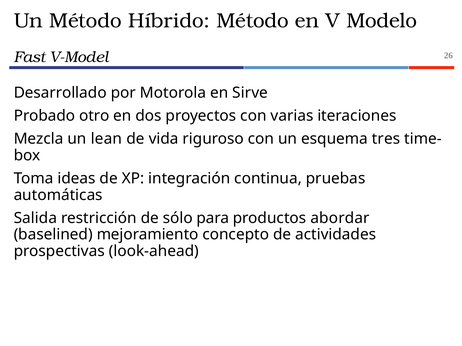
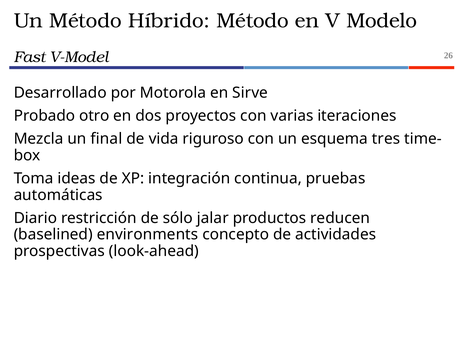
lean: lean -> final
Salida: Salida -> Diario
para: para -> jalar
abordar: abordar -> reducen
mejoramiento: mejoramiento -> environments
